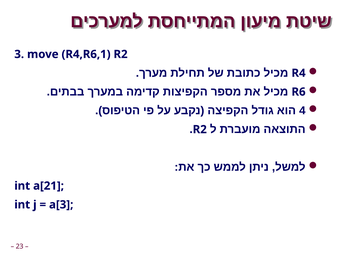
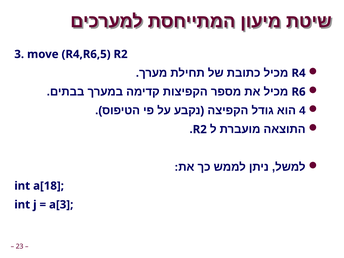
R4,R6,1: R4,R6,1 -> R4,R6,5
a[21: a[21 -> a[18
